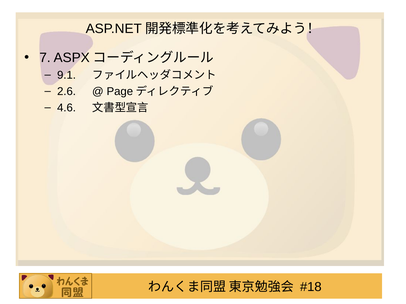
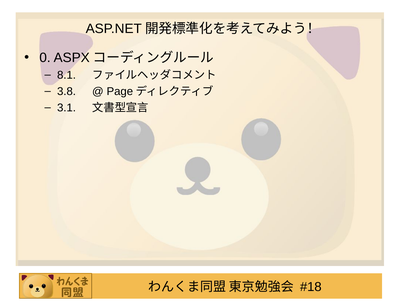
7: 7 -> 0
9.1: 9.1 -> 8.1
2.6: 2.6 -> 3.8
4.6: 4.6 -> 3.1
